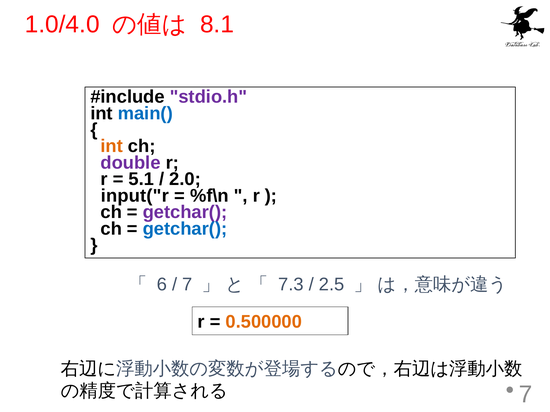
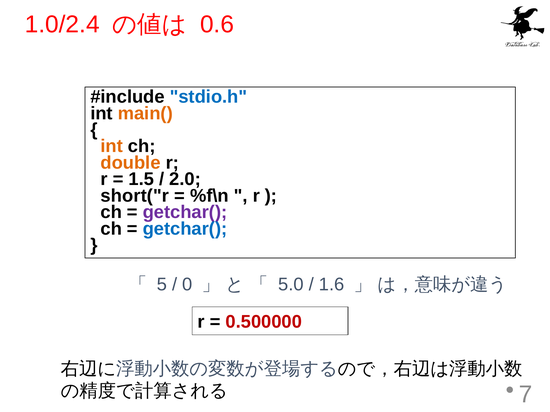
1.0/4.0: 1.0/4.0 -> 1.0/2.4
8.1: 8.1 -> 0.6
stdio.h colour: purple -> blue
main( colour: blue -> orange
double colour: purple -> orange
5.1: 5.1 -> 1.5
input("r: input("r -> short("r
6: 6 -> 5
7: 7 -> 0
7.3: 7.3 -> 5.0
2.5: 2.5 -> 1.6
0.500000 colour: orange -> red
